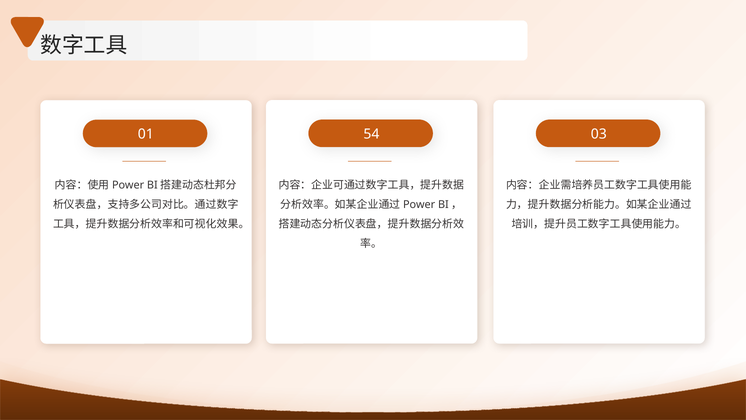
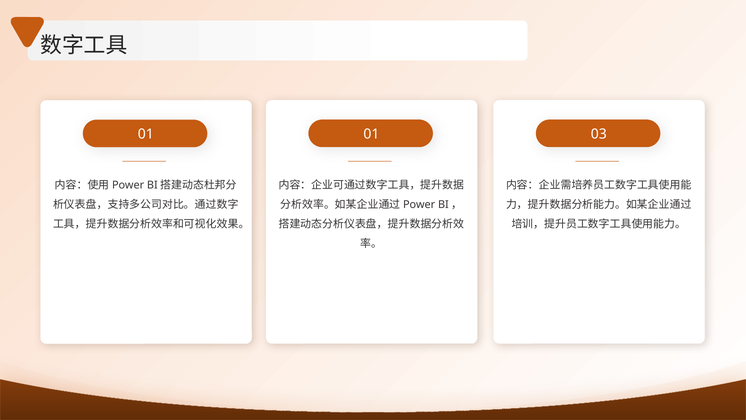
01 54: 54 -> 01
